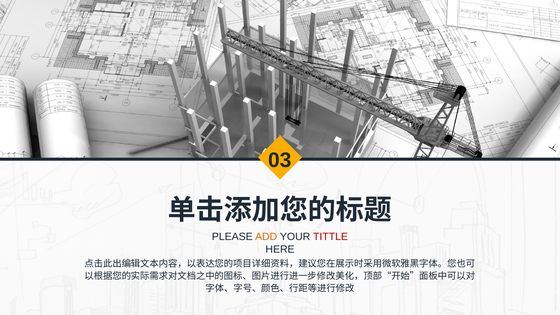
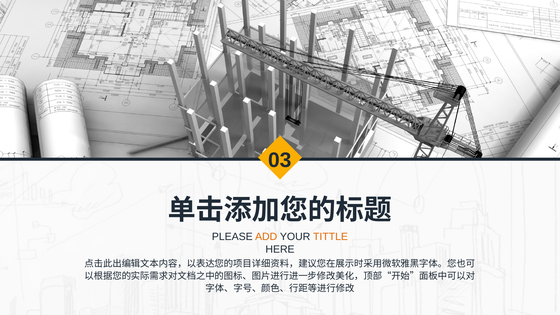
TITTLE colour: red -> orange
